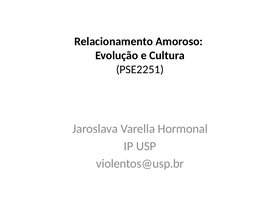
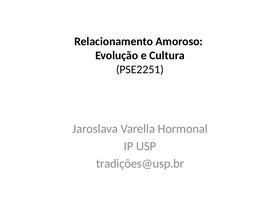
violentos@usp.br: violentos@usp.br -> tradições@usp.br
